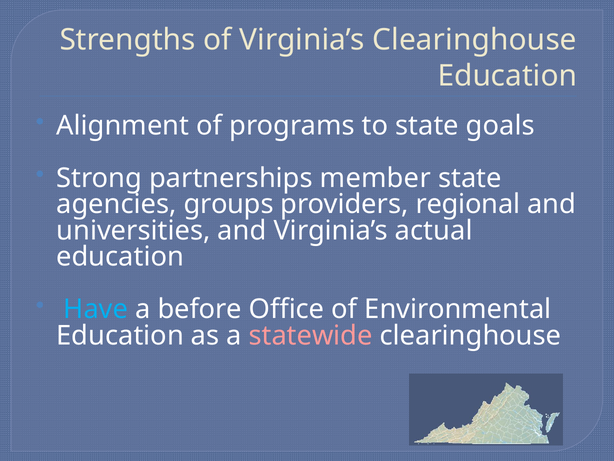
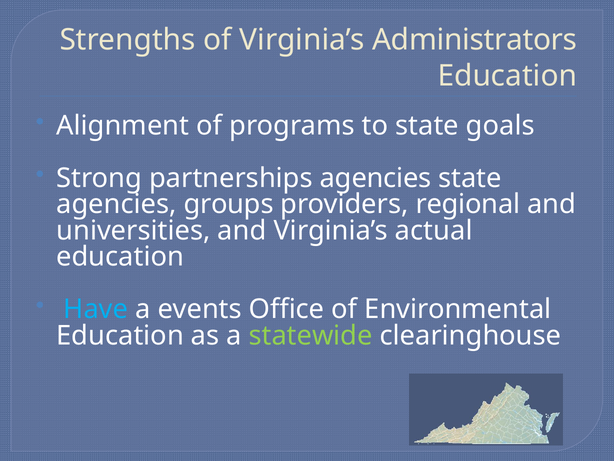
Virginia’s Clearinghouse: Clearinghouse -> Administrators
partnerships member: member -> agencies
before: before -> events
statewide colour: pink -> light green
